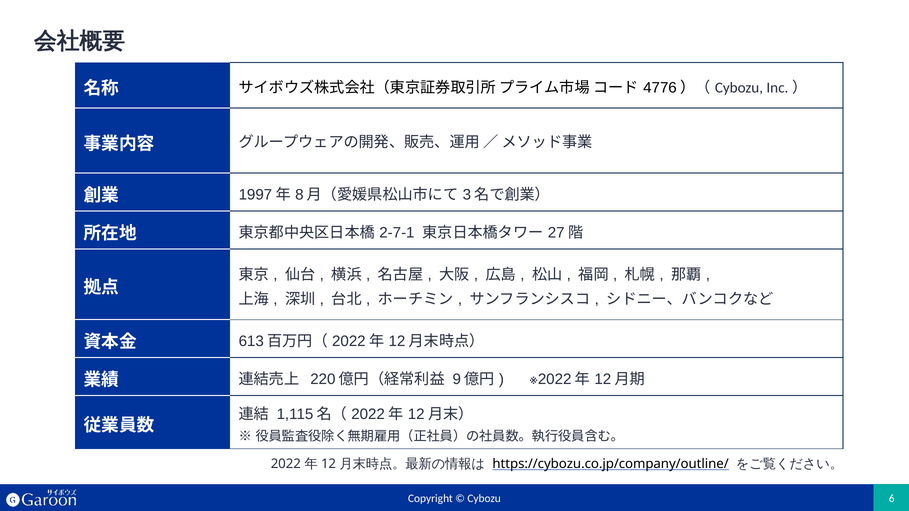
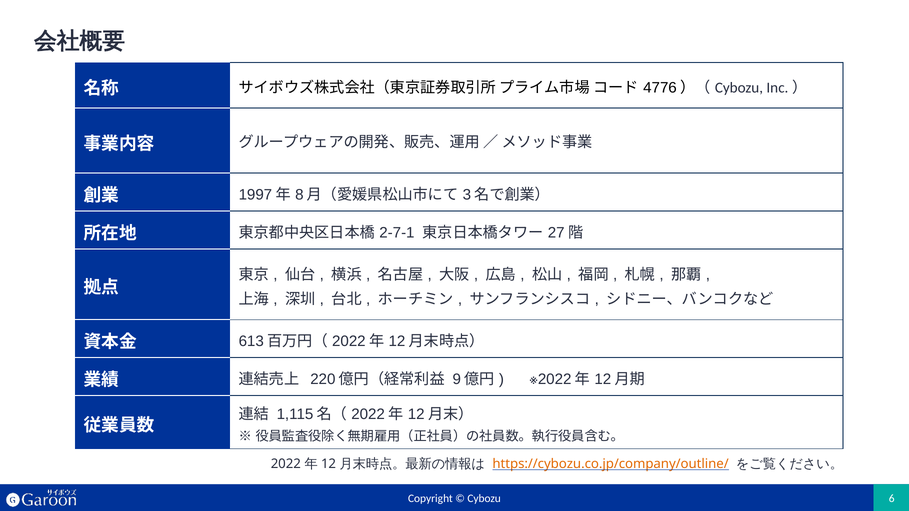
https://cybozu.co.jp/company/outline/ colour: black -> orange
